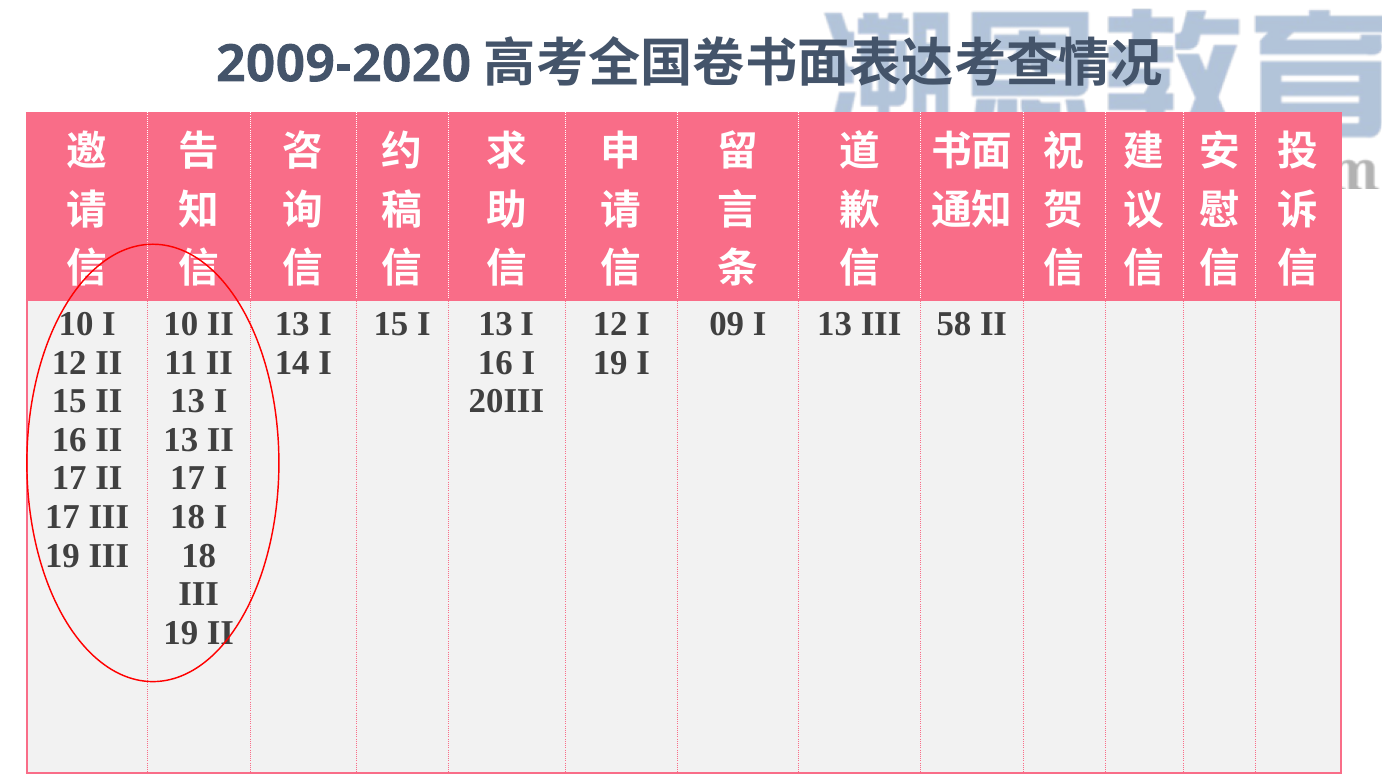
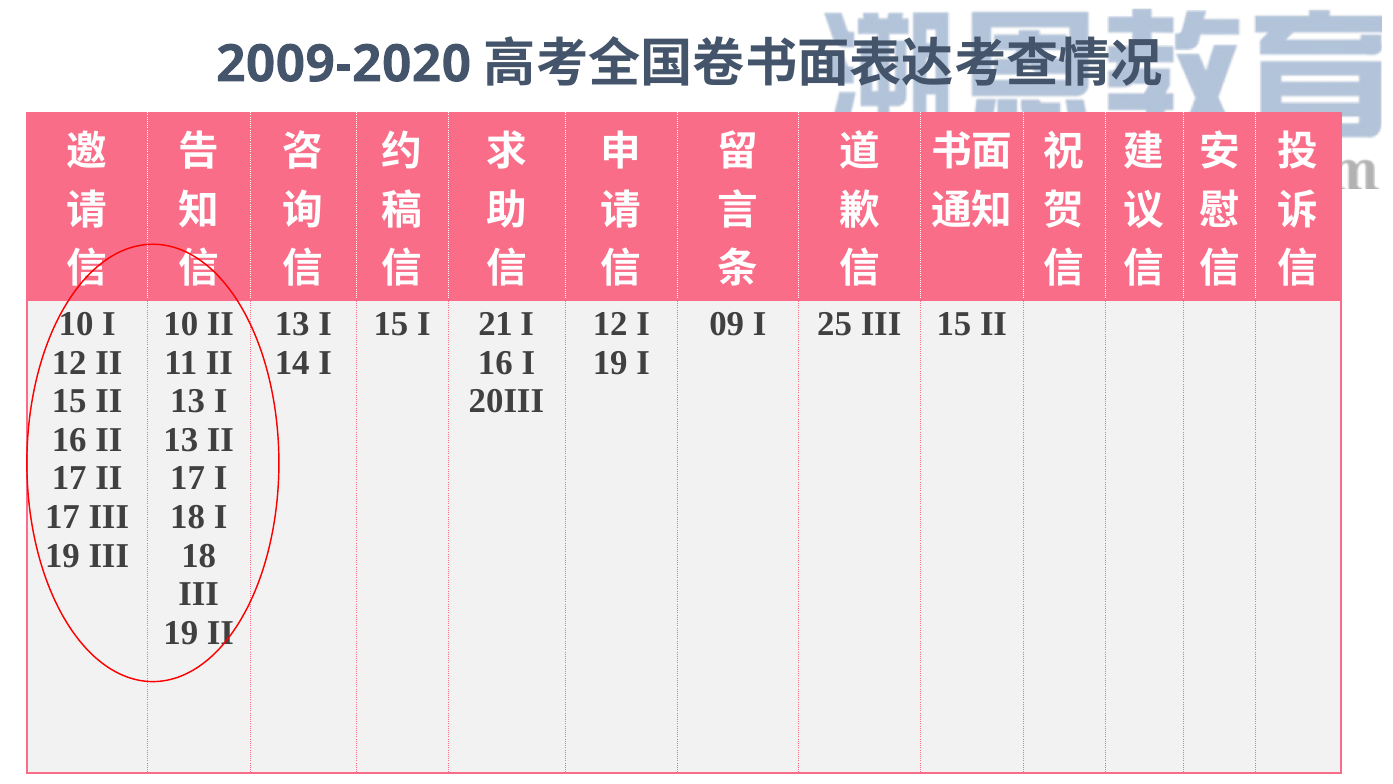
15 I 13: 13 -> 21
09 I 13: 13 -> 25
III 58: 58 -> 15
